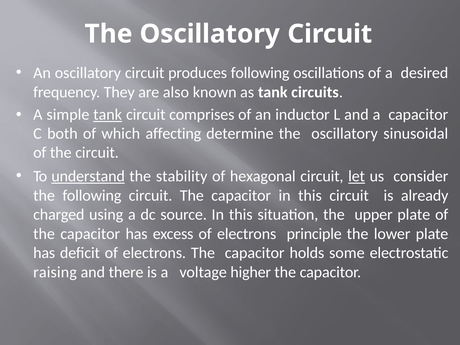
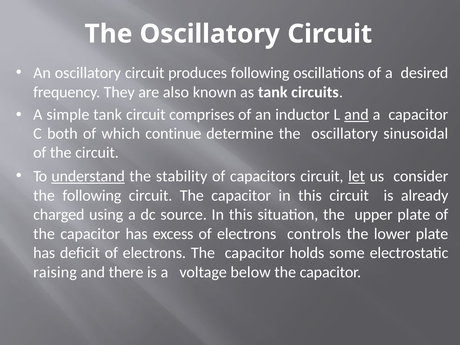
tank at (108, 115) underline: present -> none
and at (356, 115) underline: none -> present
affecting: affecting -> continue
hexagonal: hexagonal -> capacitors
principle: principle -> controls
higher: higher -> below
